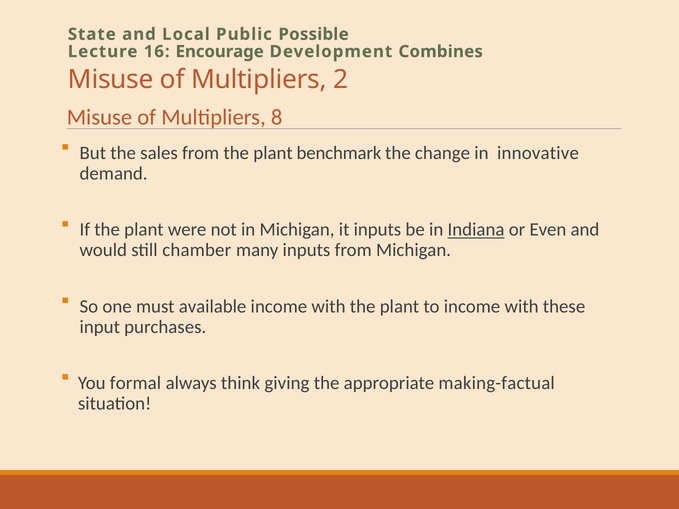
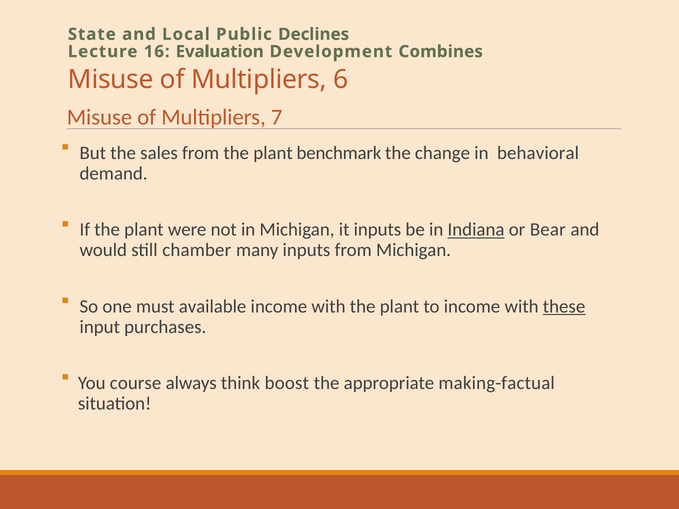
Possible: Possible -> Declines
Encourage: Encourage -> Evaluation
2: 2 -> 6
8: 8 -> 7
innovative: innovative -> behavioral
Even: Even -> Bear
these underline: none -> present
formal: formal -> course
giving: giving -> boost
